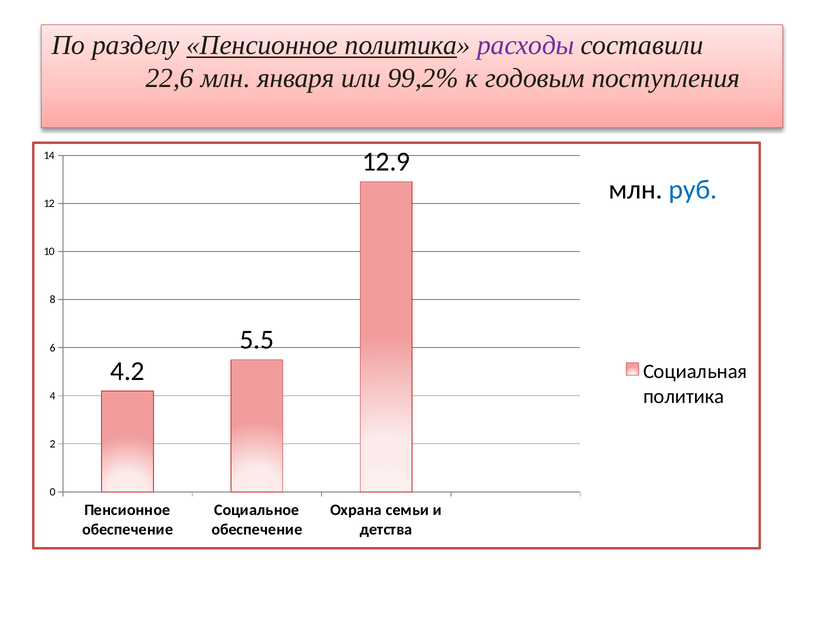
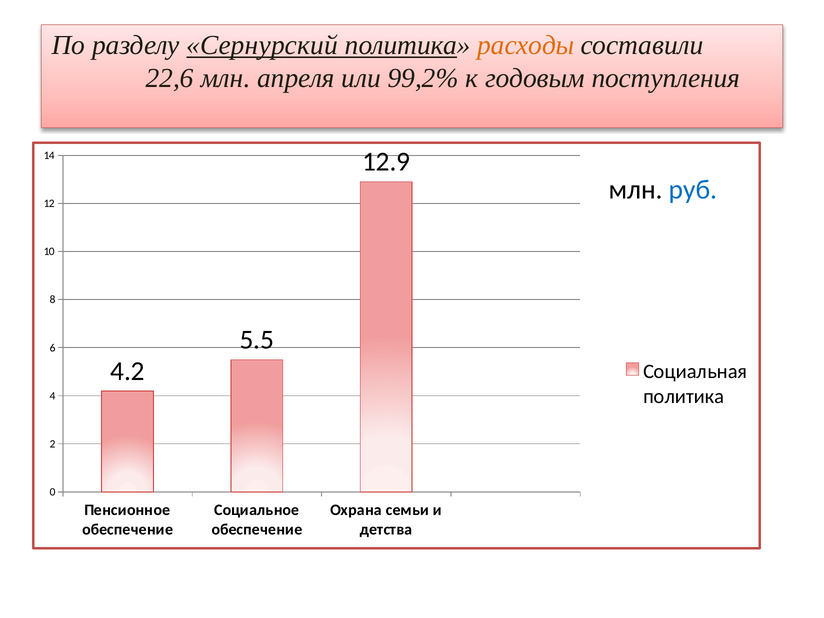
разделу Пенсионное: Пенсионное -> Сернурский
расходы colour: purple -> orange
января: января -> апреля
